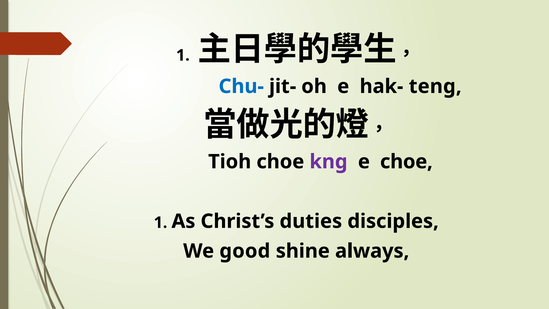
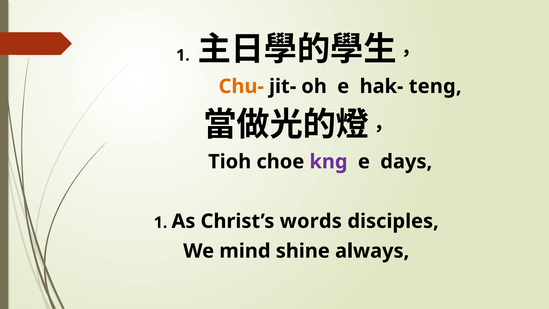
Chu- colour: blue -> orange
e choe: choe -> days
duties: duties -> words
good: good -> mind
